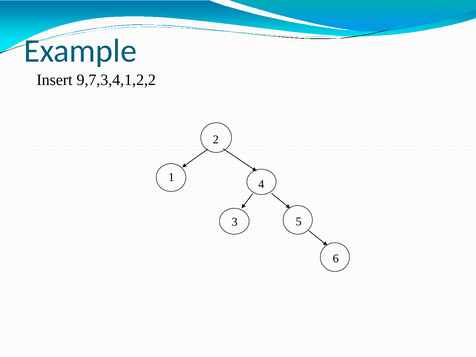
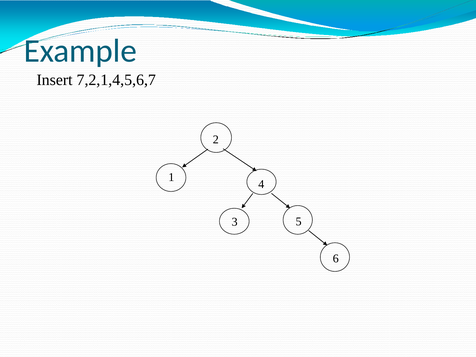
9,7,3,4,1,2,2: 9,7,3,4,1,2,2 -> 7,2,1,4,5,6,7
